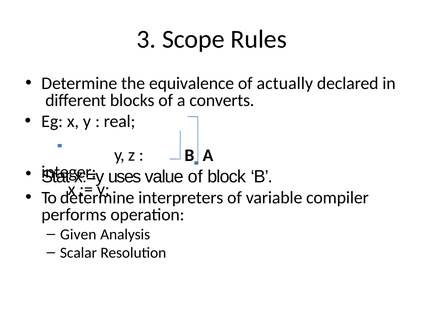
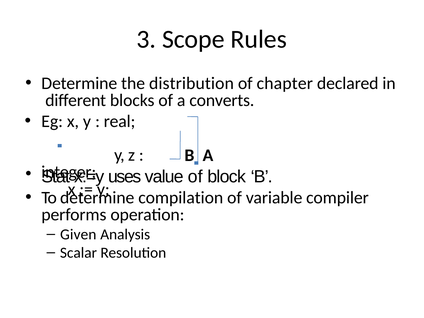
equivalence: equivalence -> distribution
actually: actually -> chapter
interpreters: interpreters -> compilation
